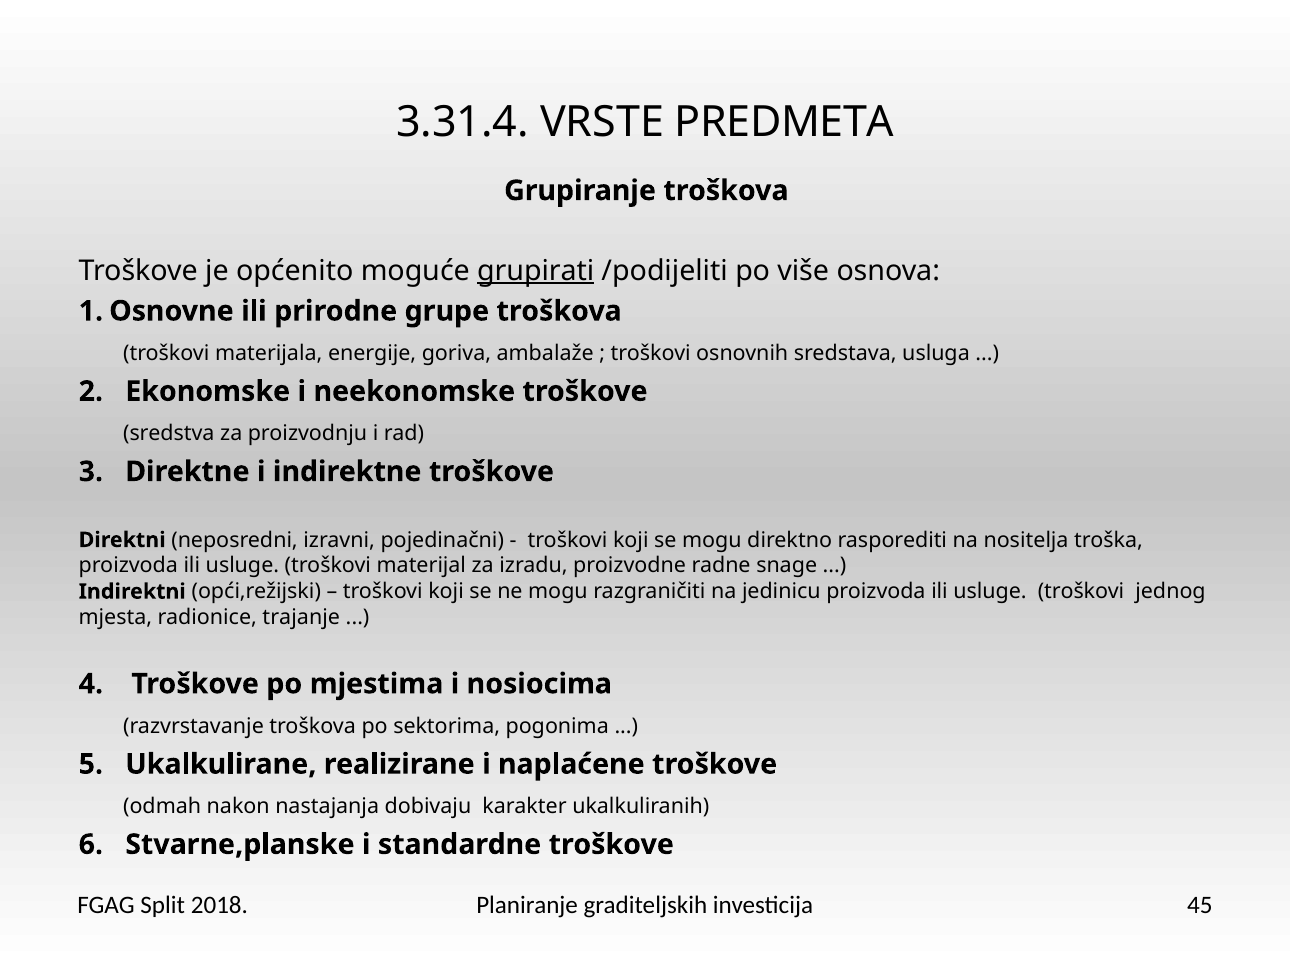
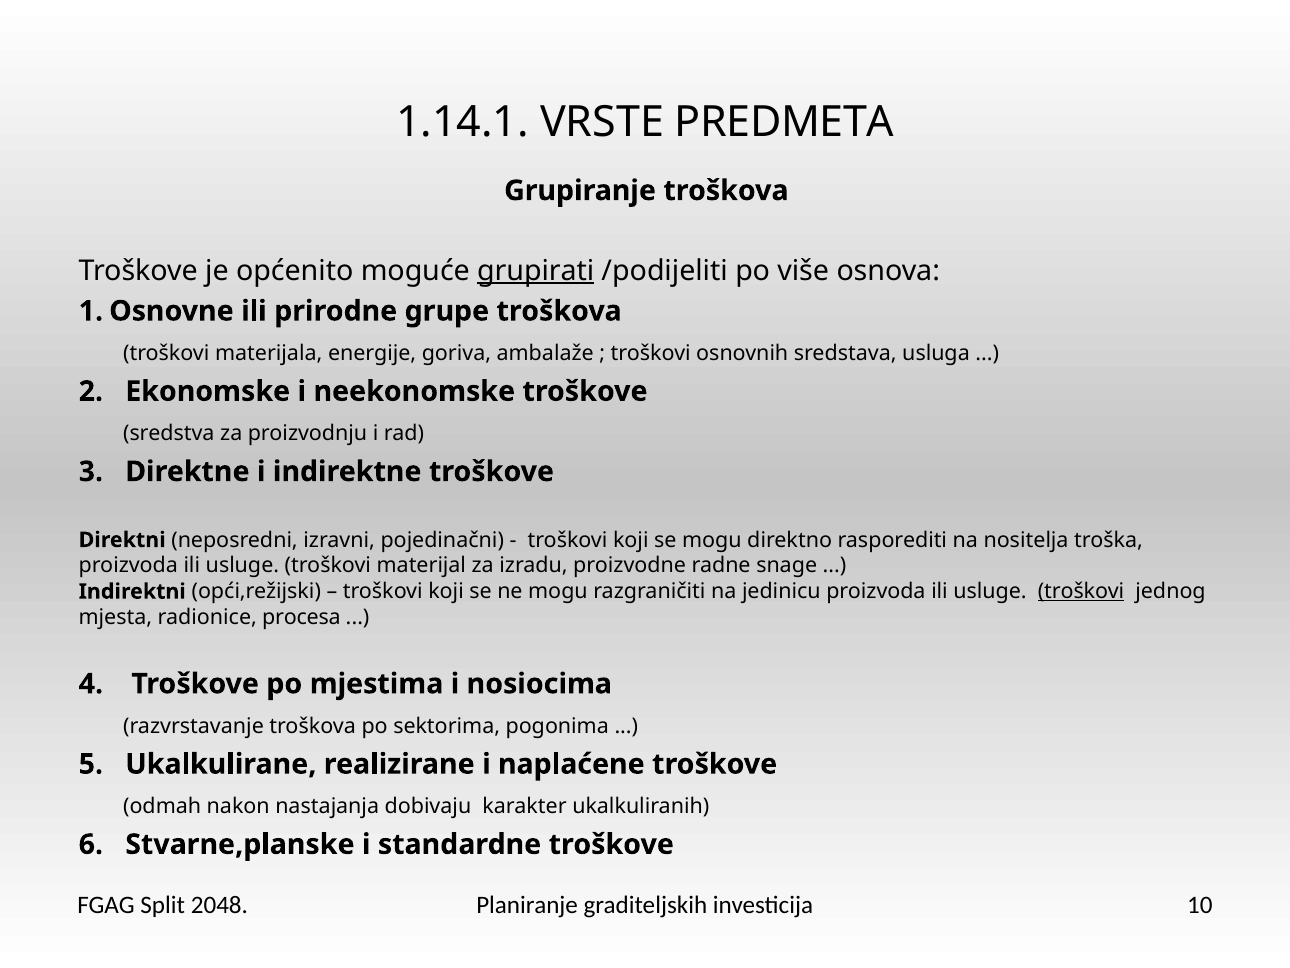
3.31.4: 3.31.4 -> 1.14.1
troškovi at (1081, 591) underline: none -> present
trajanje: trajanje -> procesa
2018: 2018 -> 2048
45: 45 -> 10
